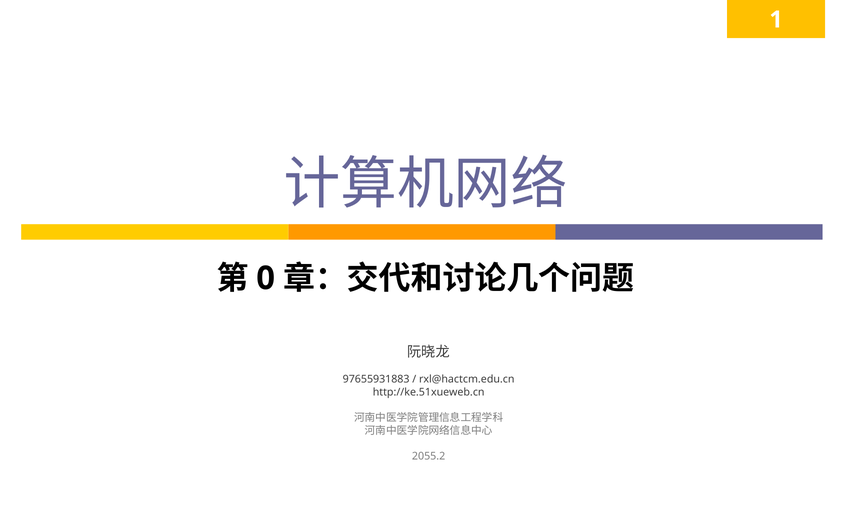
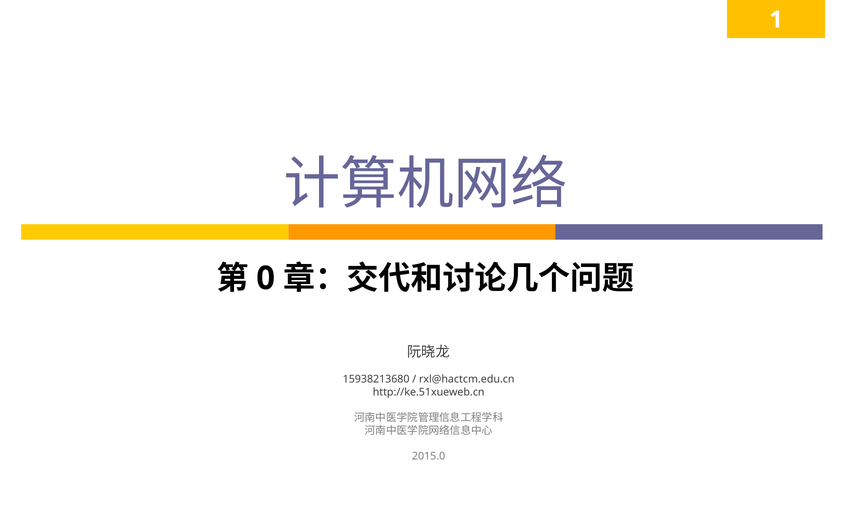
97655931883: 97655931883 -> 15938213680
2055.2: 2055.2 -> 2015.0
